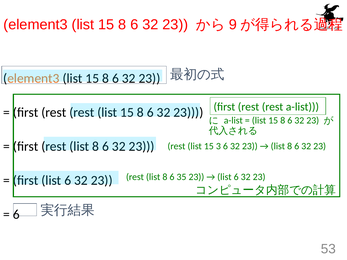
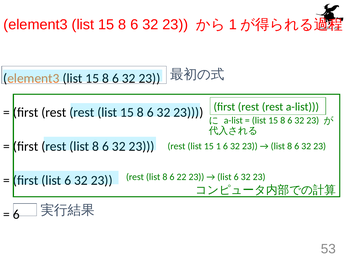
9 at (233, 25): 9 -> 1
15 3: 3 -> 1
35: 35 -> 22
